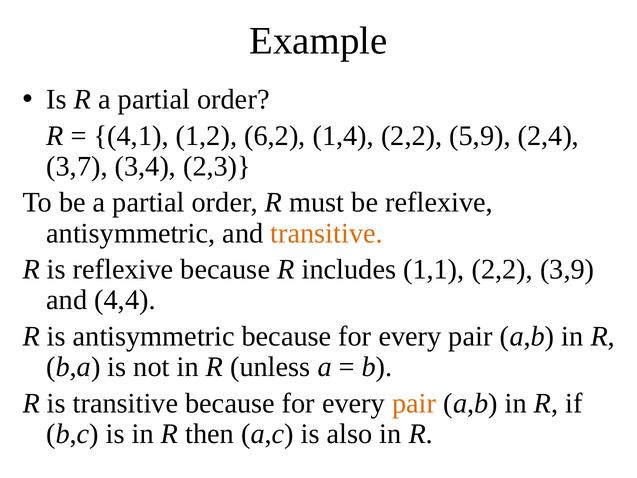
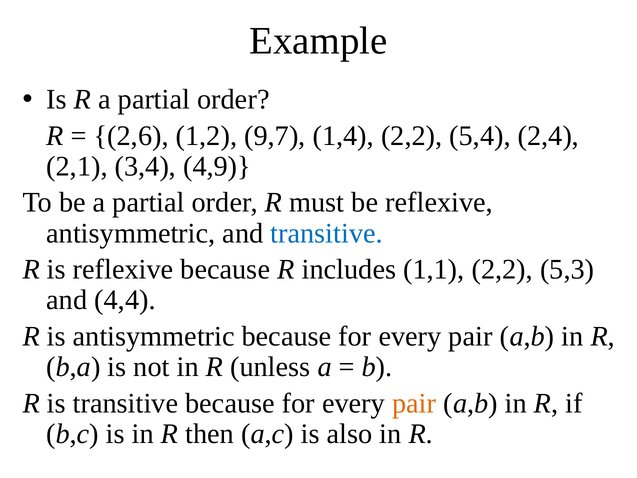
4,1: 4,1 -> 2,6
6,2: 6,2 -> 9,7
5,9: 5,9 -> 5,4
3,7: 3,7 -> 2,1
2,3: 2,3 -> 4,9
transitive at (327, 233) colour: orange -> blue
3,9: 3,9 -> 5,3
